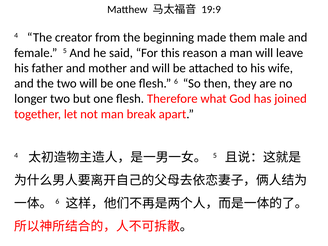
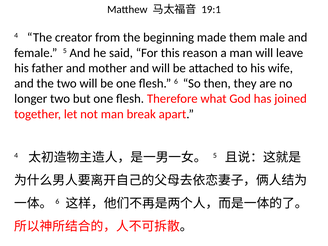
19:9: 19:9 -> 19:1
